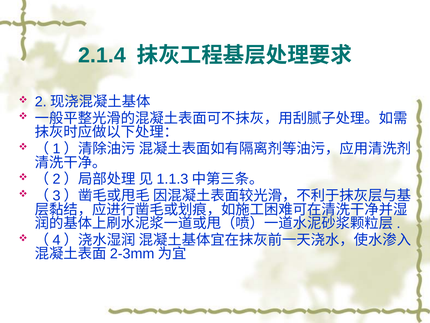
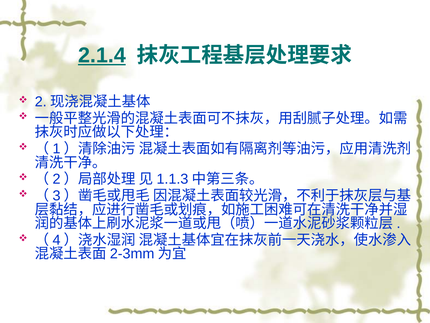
2.1.4 underline: none -> present
